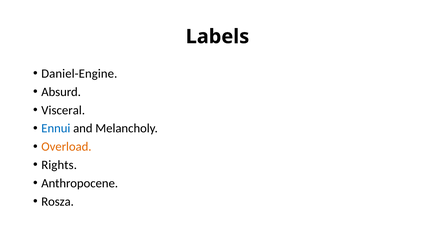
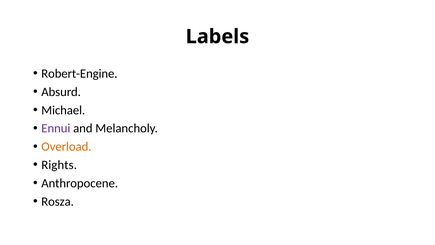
Daniel-Engine: Daniel-Engine -> Robert-Engine
Visceral: Visceral -> Michael
Ennui colour: blue -> purple
